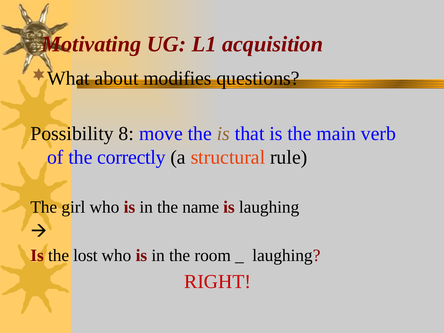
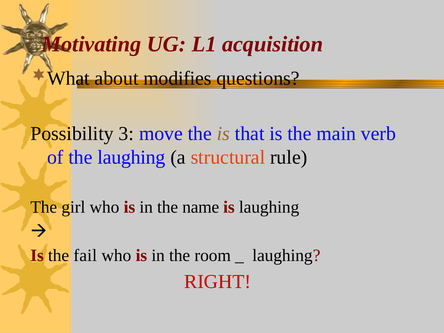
8: 8 -> 3
the correctly: correctly -> laughing
lost: lost -> fail
